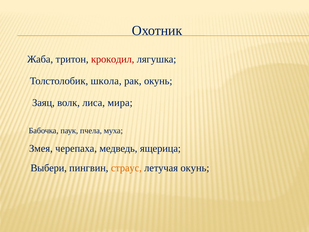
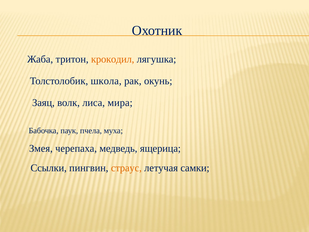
крокодил colour: red -> orange
Выбери: Выбери -> Ссылки
летучая окунь: окунь -> самки
